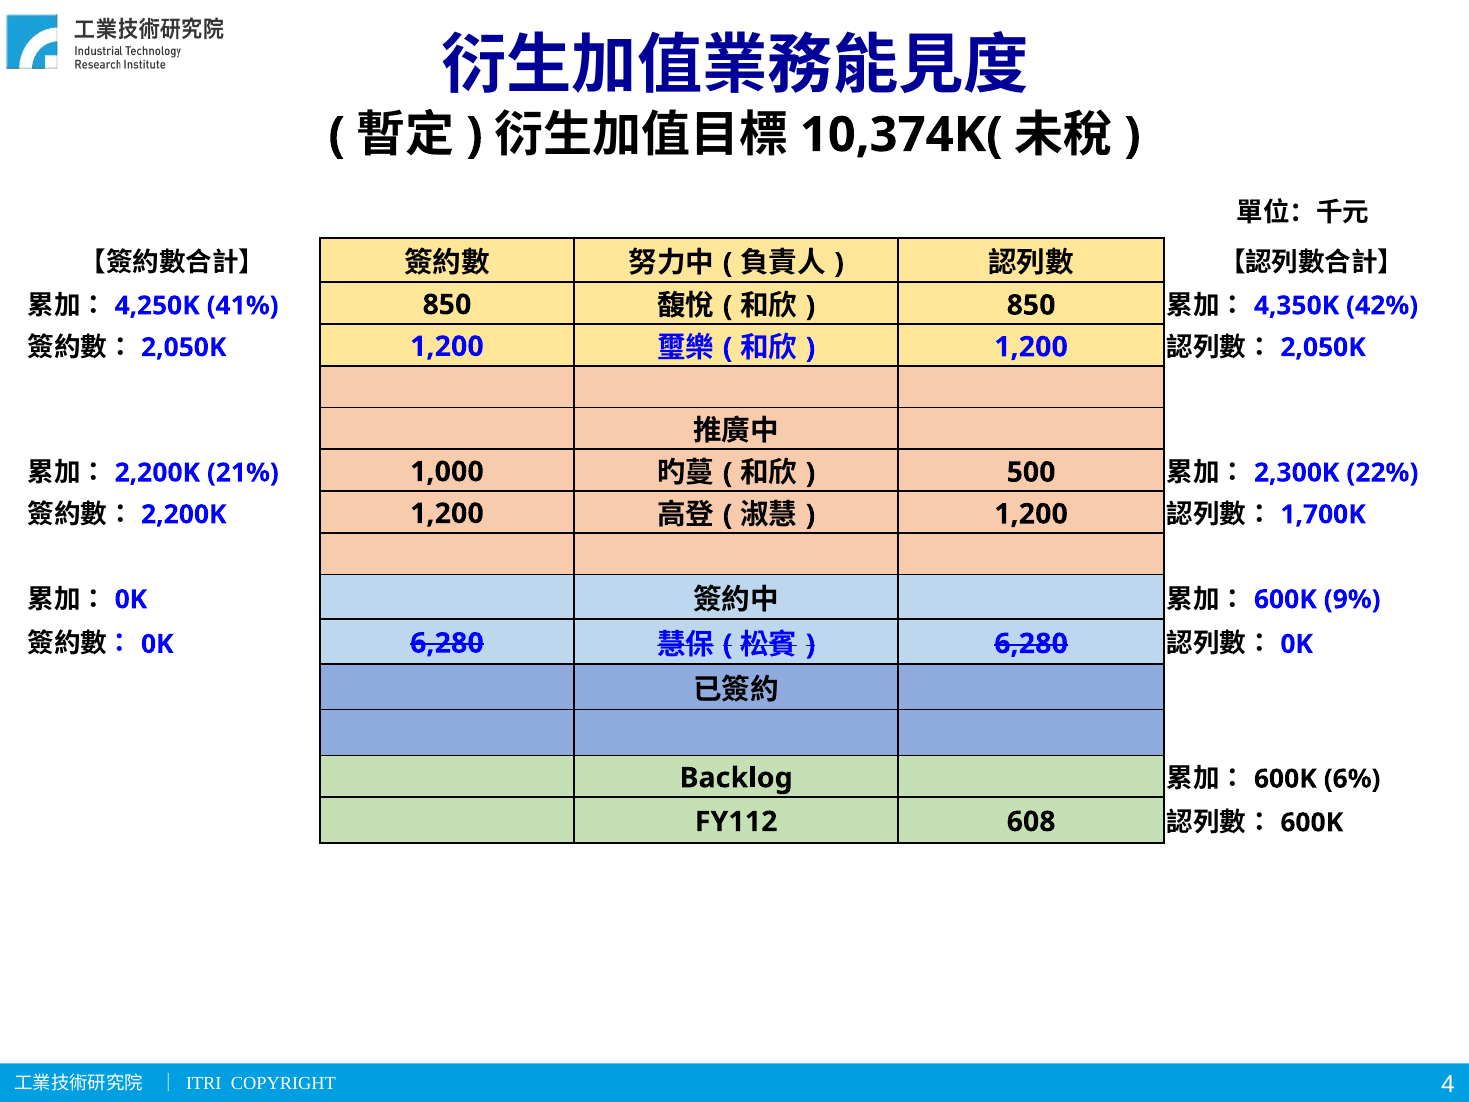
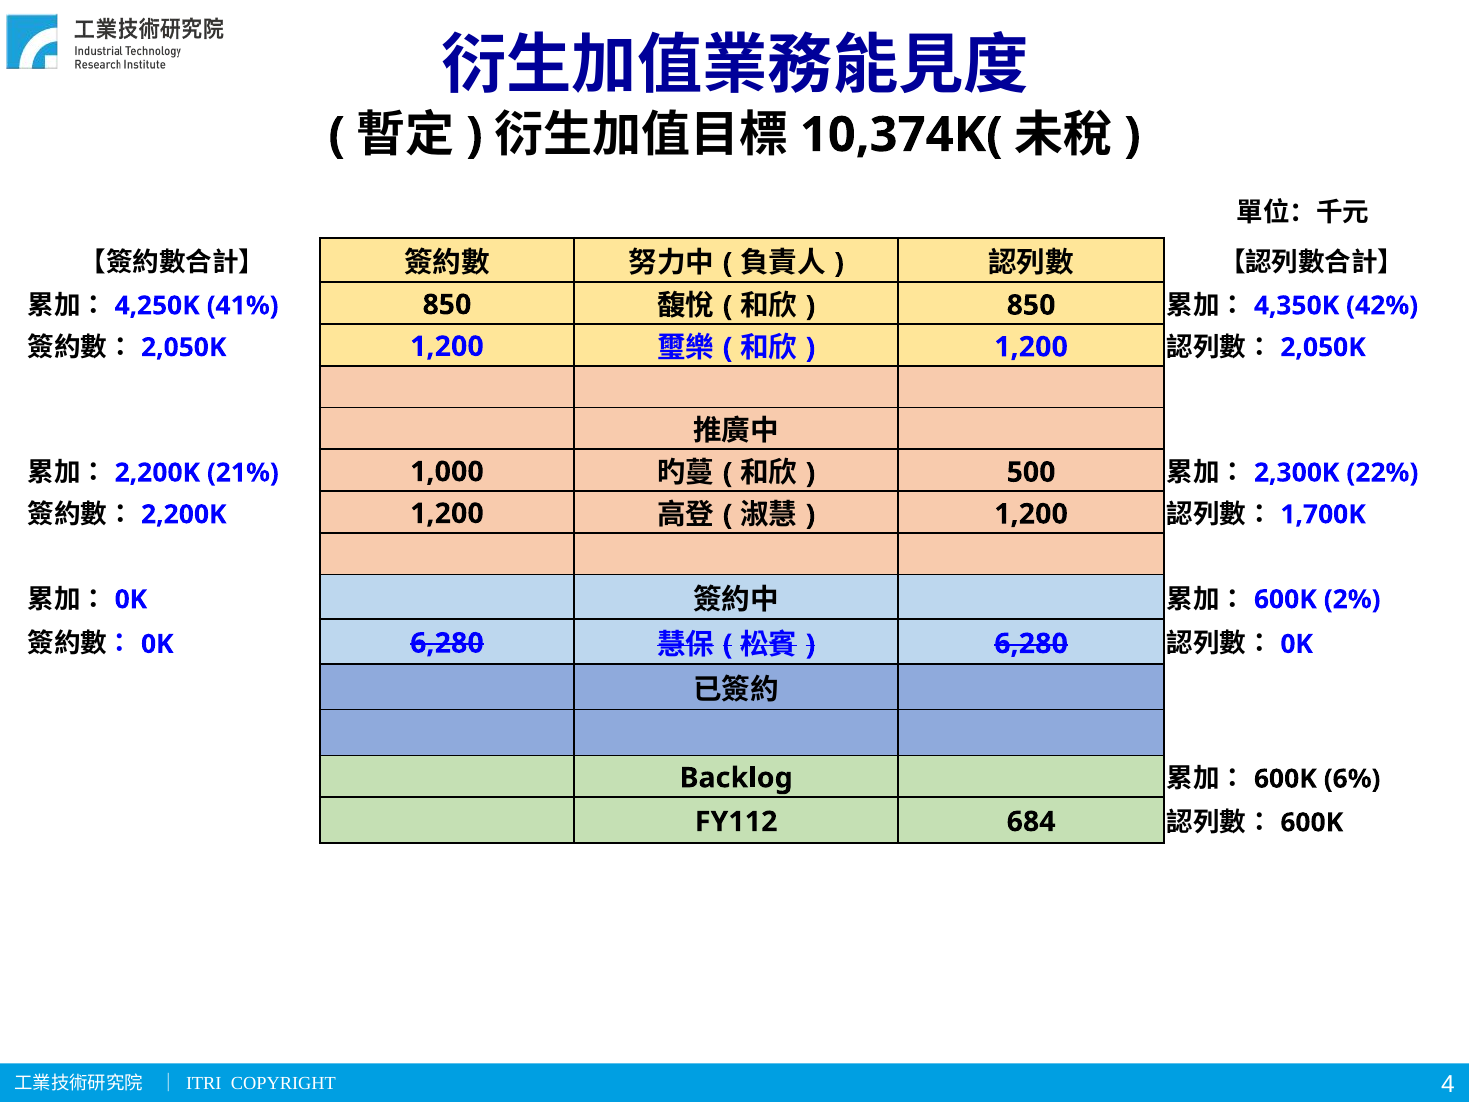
9%: 9% -> 2%
608: 608 -> 684
